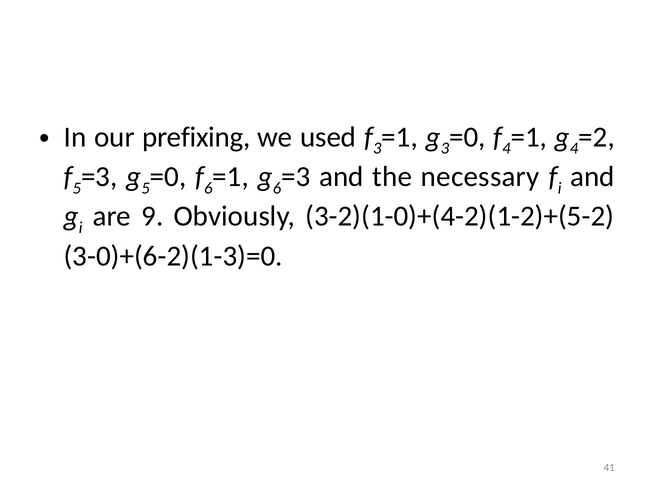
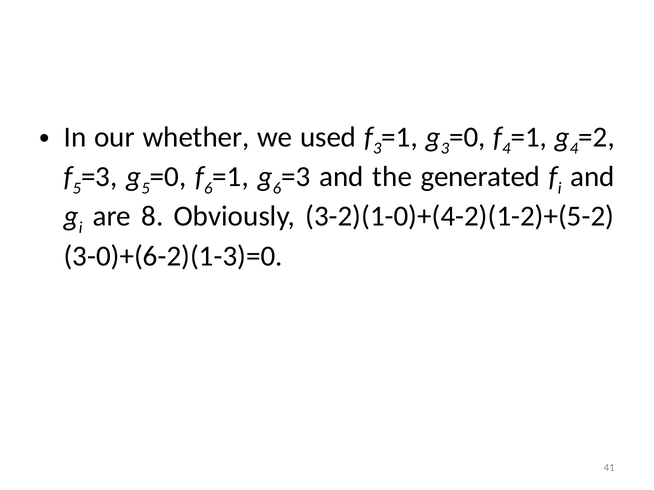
prefixing: prefixing -> whether
necessary: necessary -> generated
9: 9 -> 8
